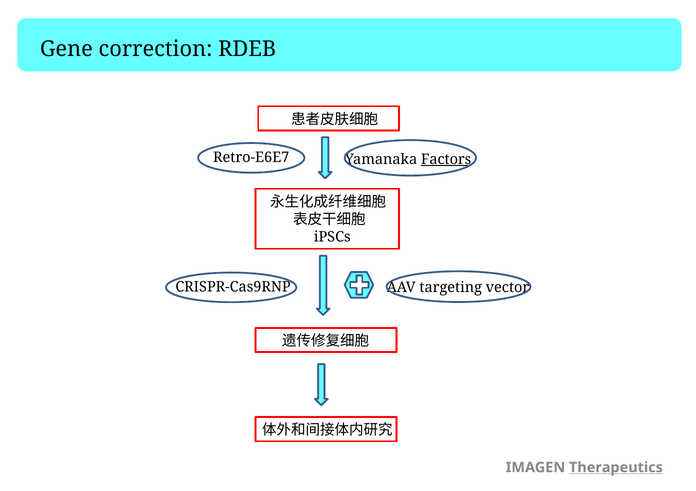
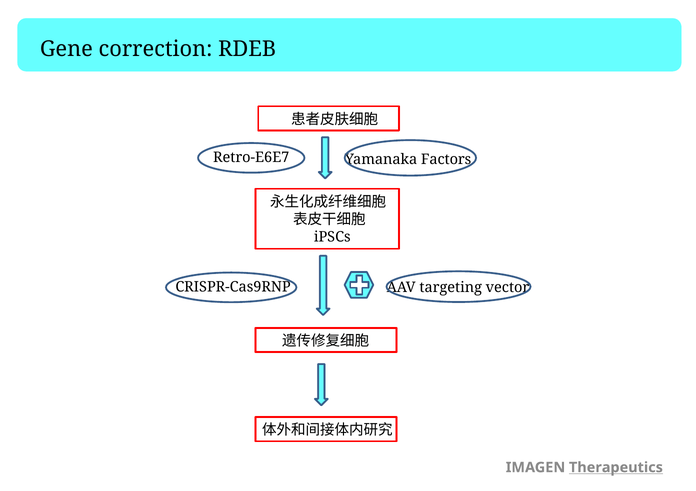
Factors underline: present -> none
